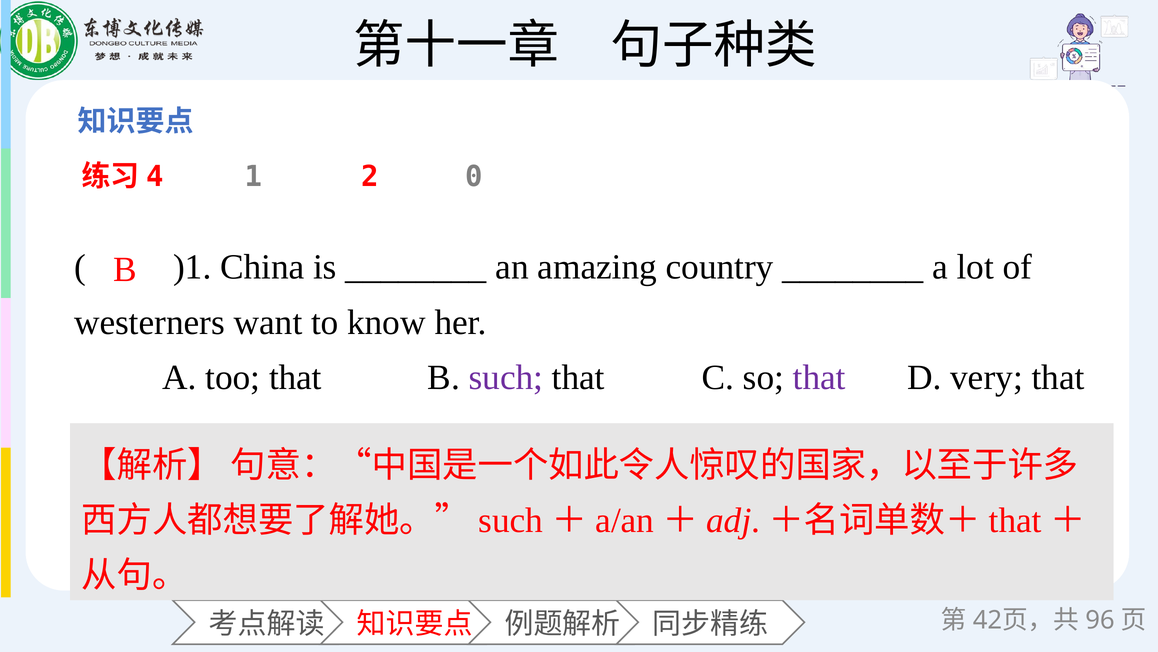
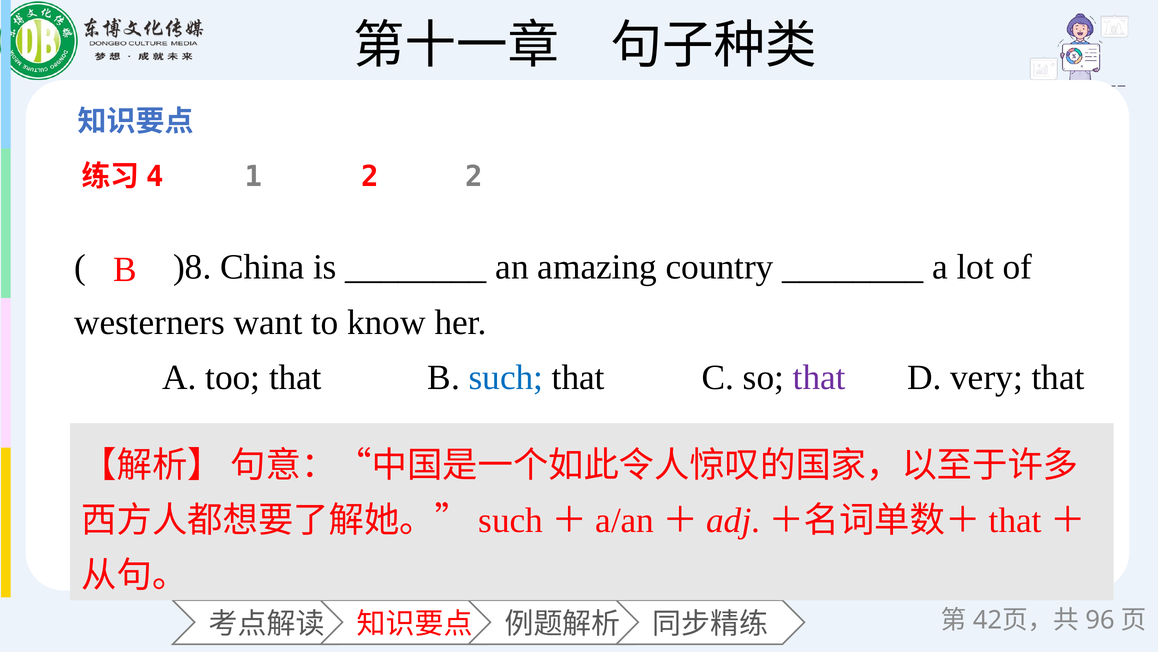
2 0: 0 -> 2
)1: )1 -> )8
such colour: purple -> blue
